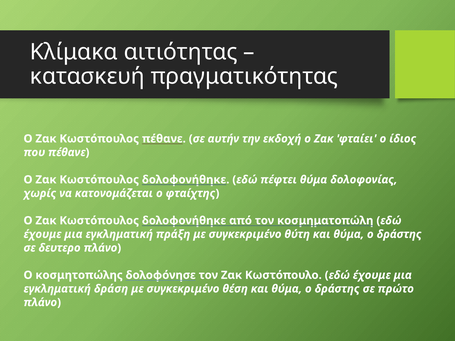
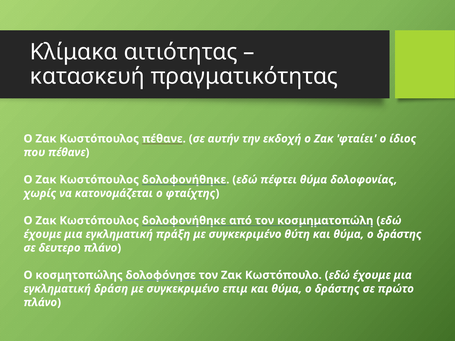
θέση: θέση -> επιμ
